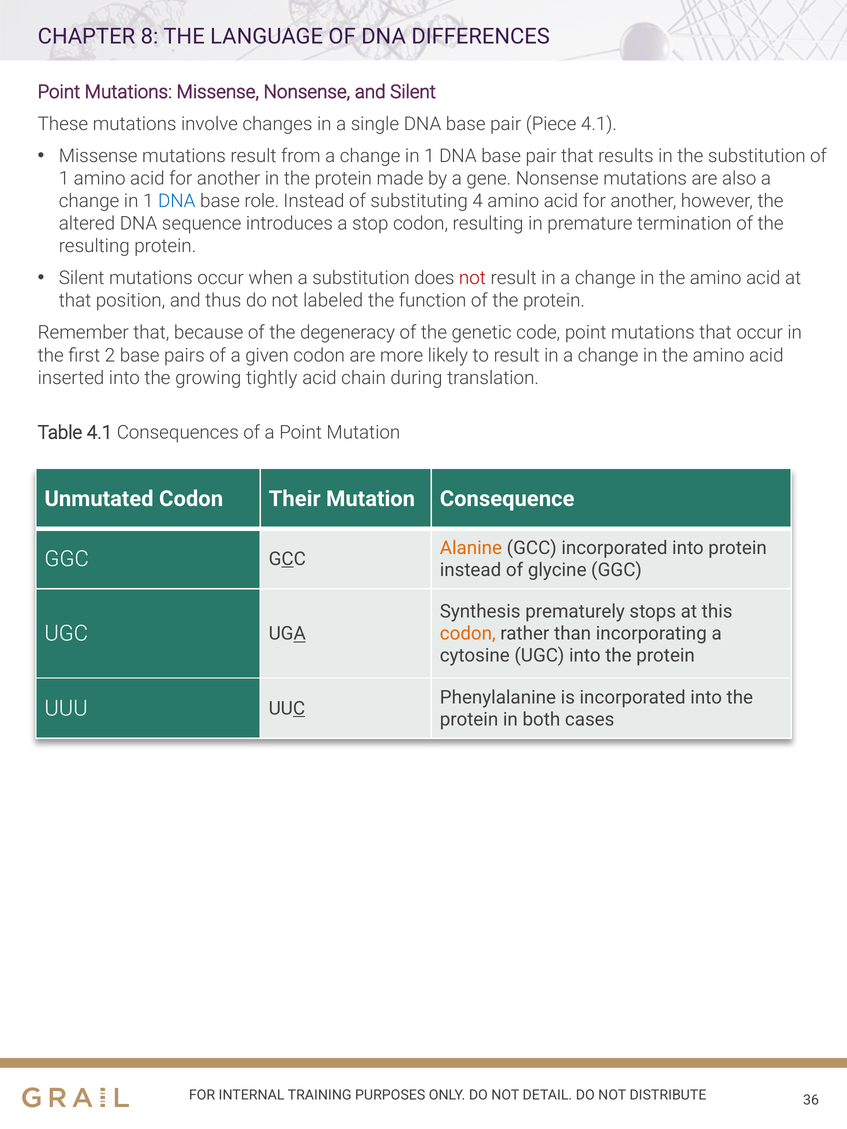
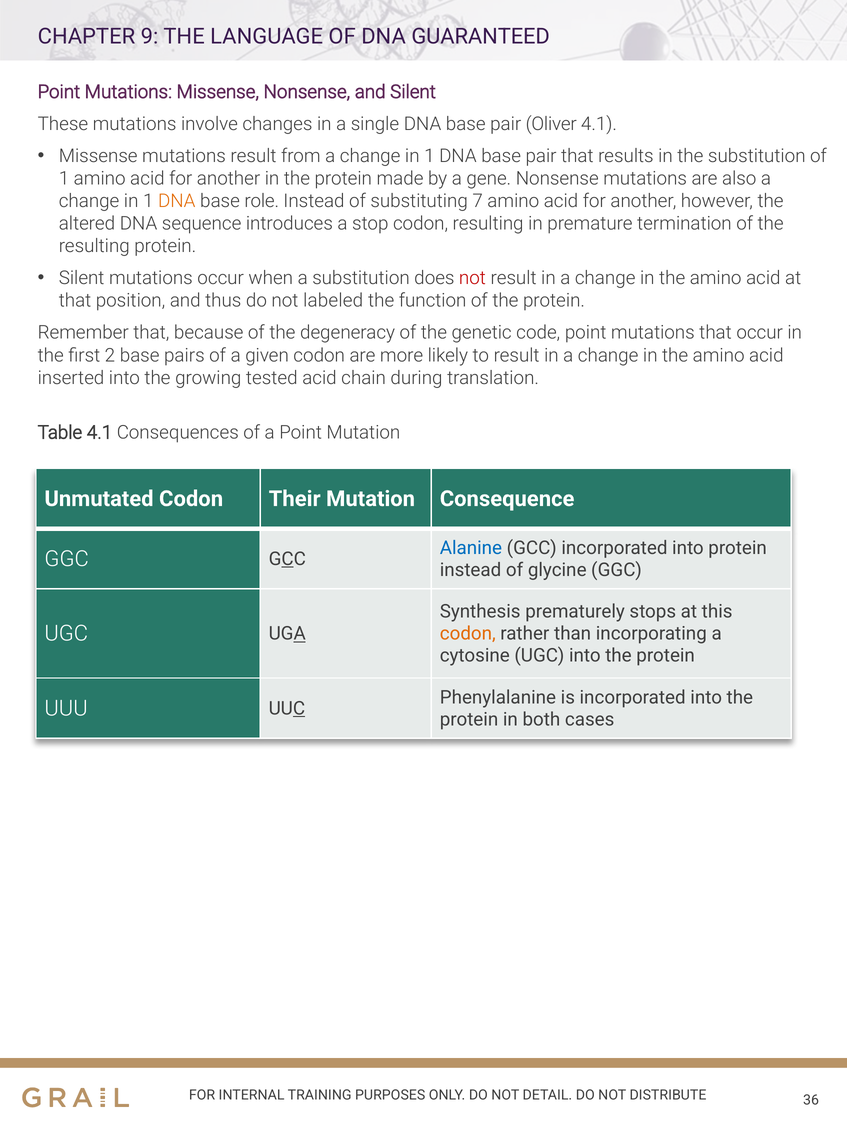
8: 8 -> 9
DIFFERENCES: DIFFERENCES -> GUARANTEED
Piece: Piece -> Oliver
DNA at (177, 201) colour: blue -> orange
4: 4 -> 7
tightly: tightly -> tested
Alanine colour: orange -> blue
